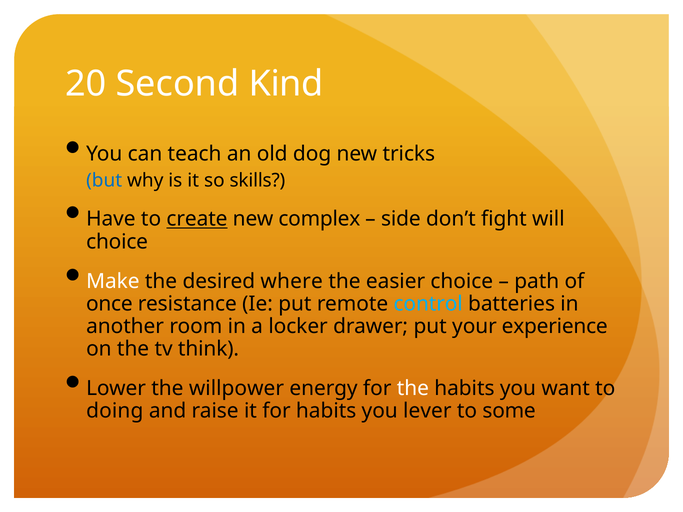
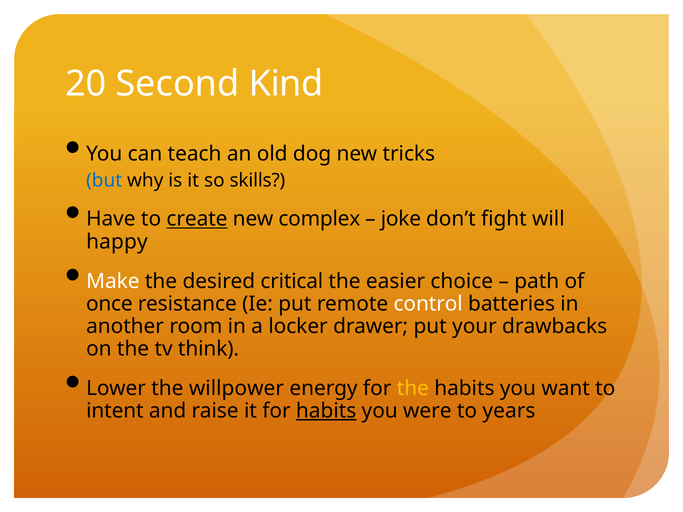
side: side -> joke
choice at (117, 242): choice -> happy
where: where -> critical
control colour: light blue -> white
experience: experience -> drawbacks
the at (413, 389) colour: white -> yellow
doing: doing -> intent
habits at (326, 411) underline: none -> present
lever: lever -> were
some: some -> years
